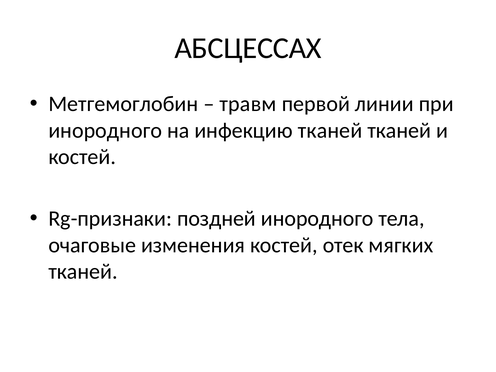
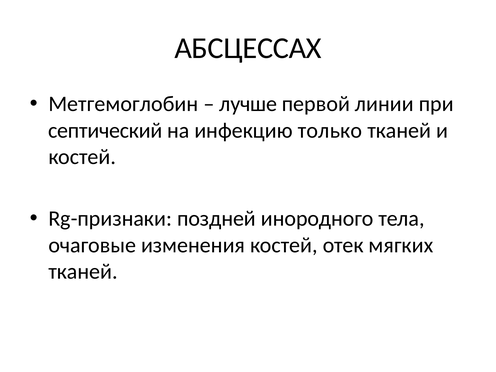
травм: травм -> лучше
инородного at (105, 131): инородного -> септический
инфекцию тканей: тканей -> только
